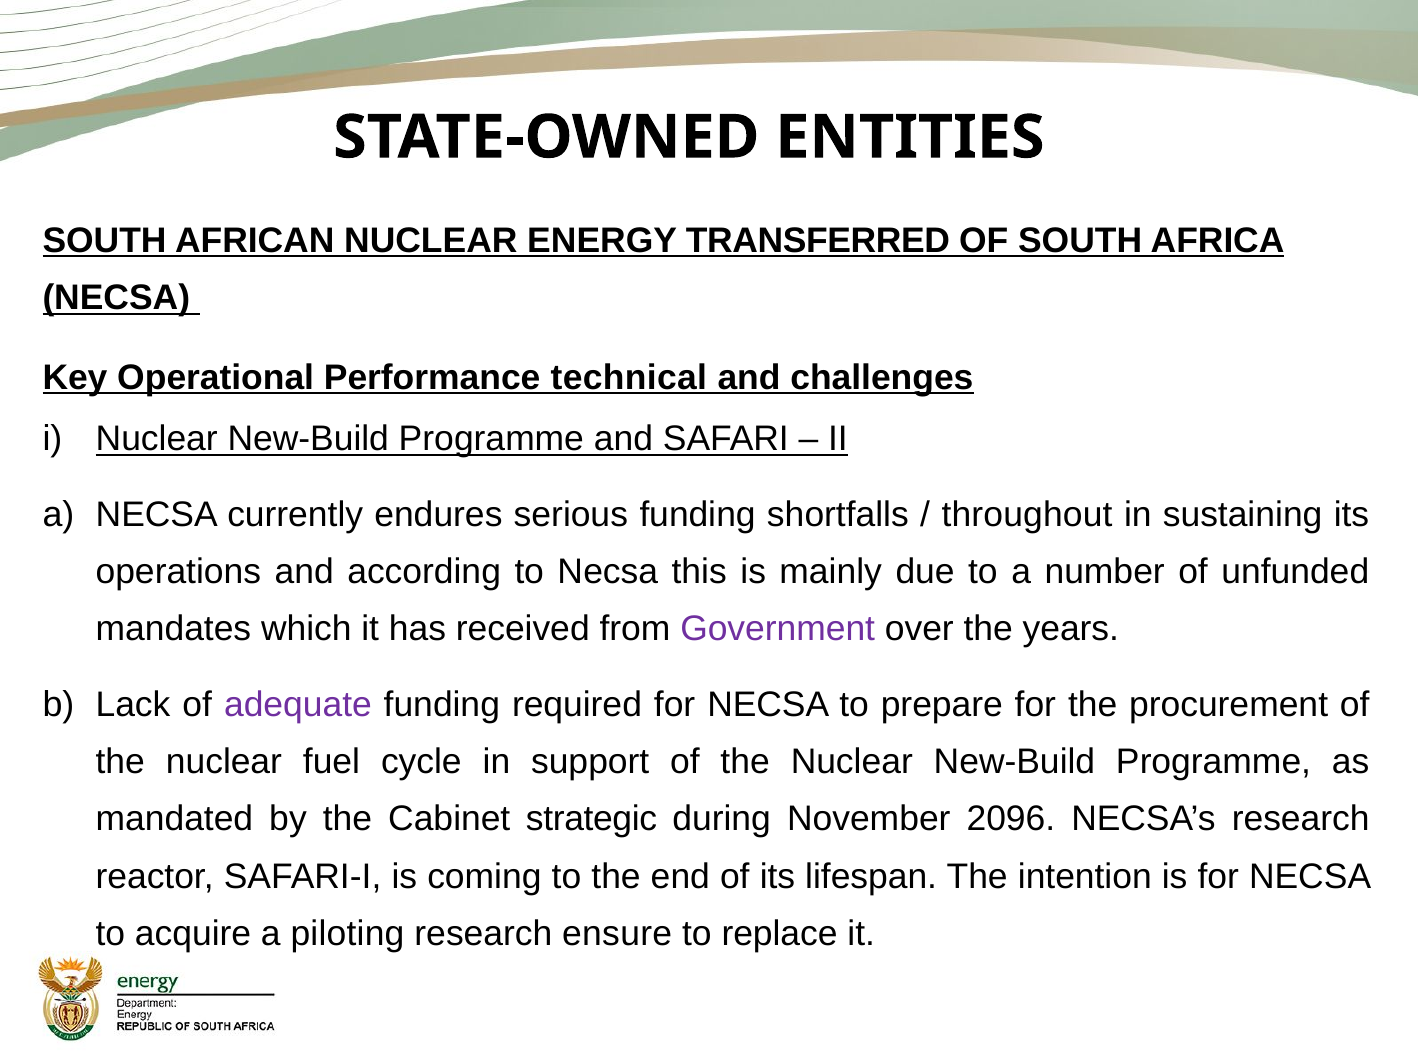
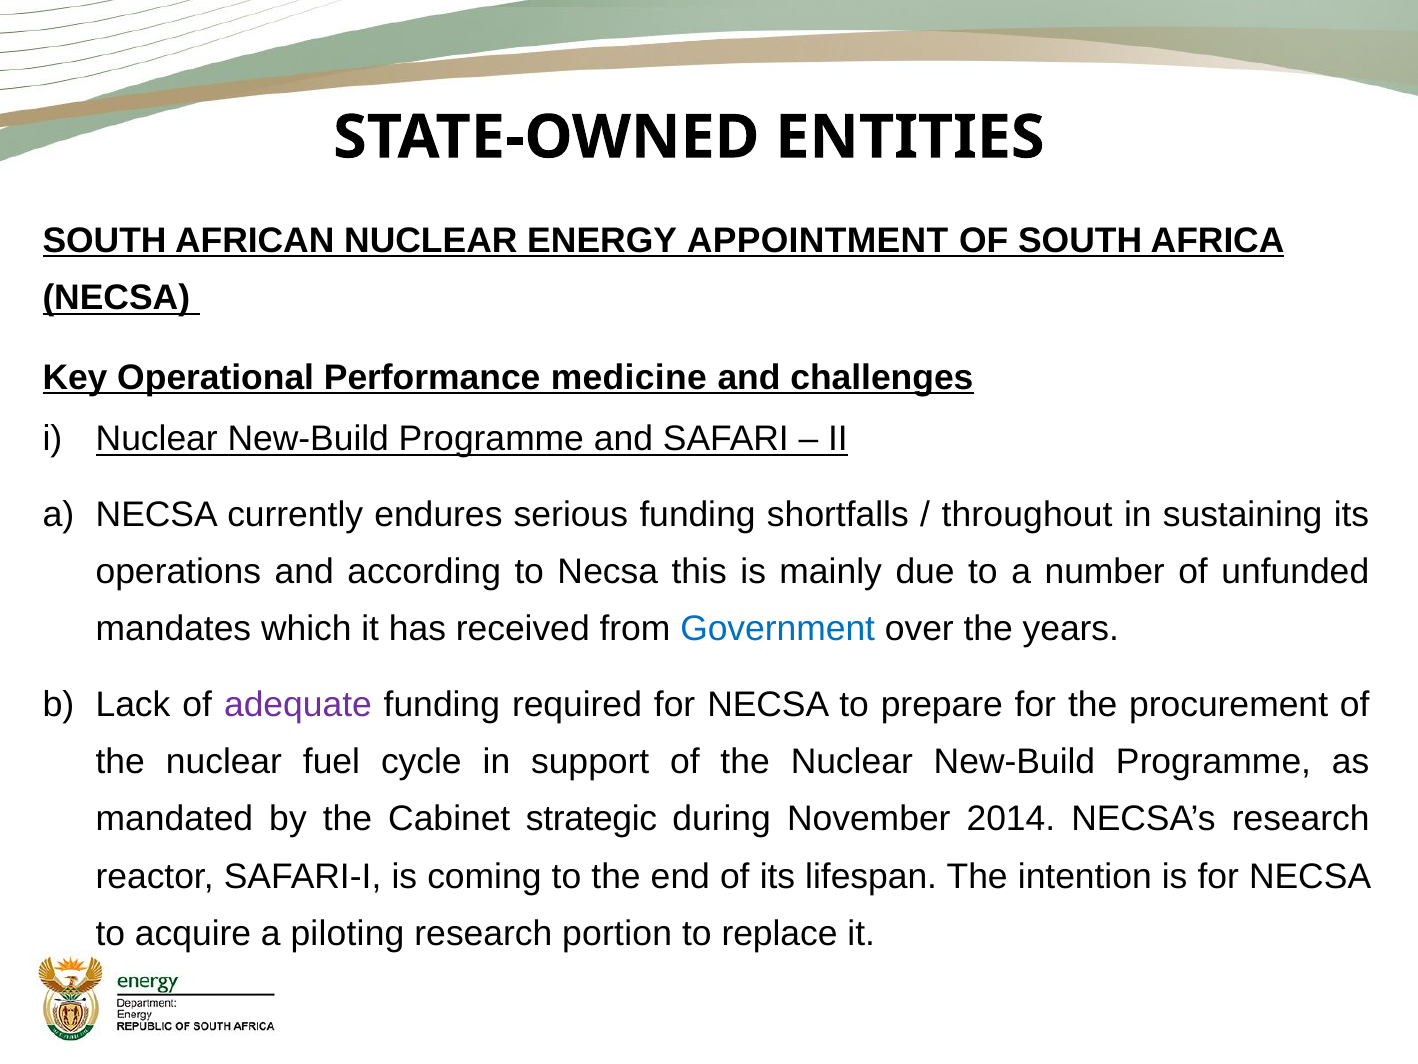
TRANSFERRED: TRANSFERRED -> APPOINTMENT
technical: technical -> medicine
Government colour: purple -> blue
2096: 2096 -> 2014
ensure: ensure -> portion
